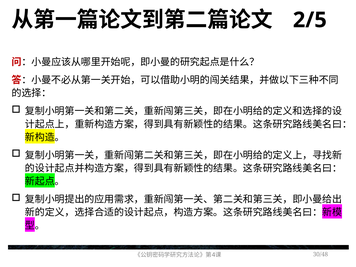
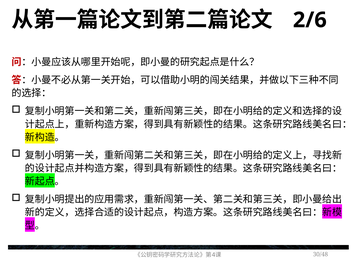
2/5: 2/5 -> 2/6
